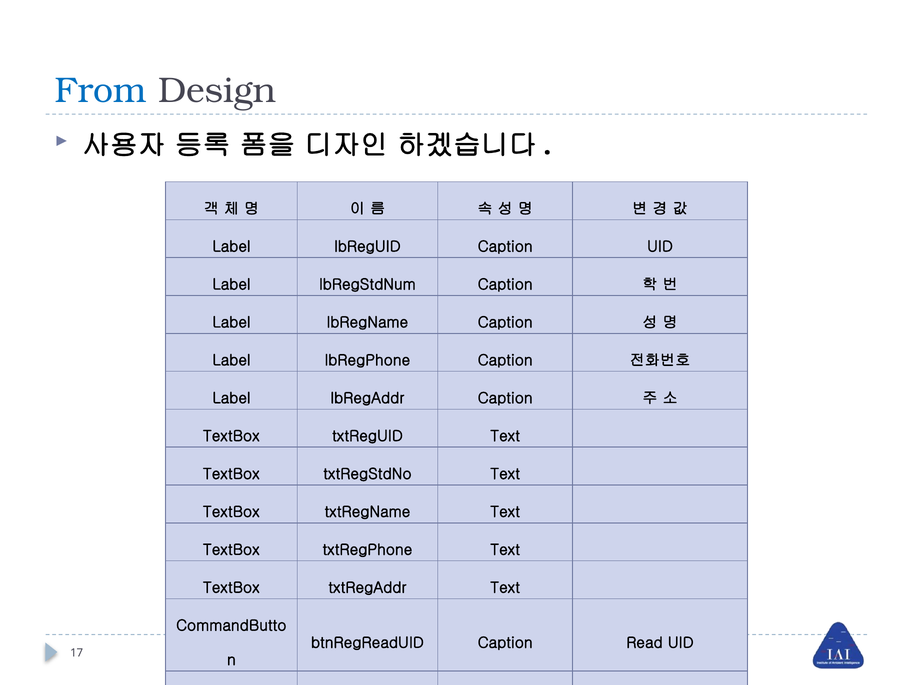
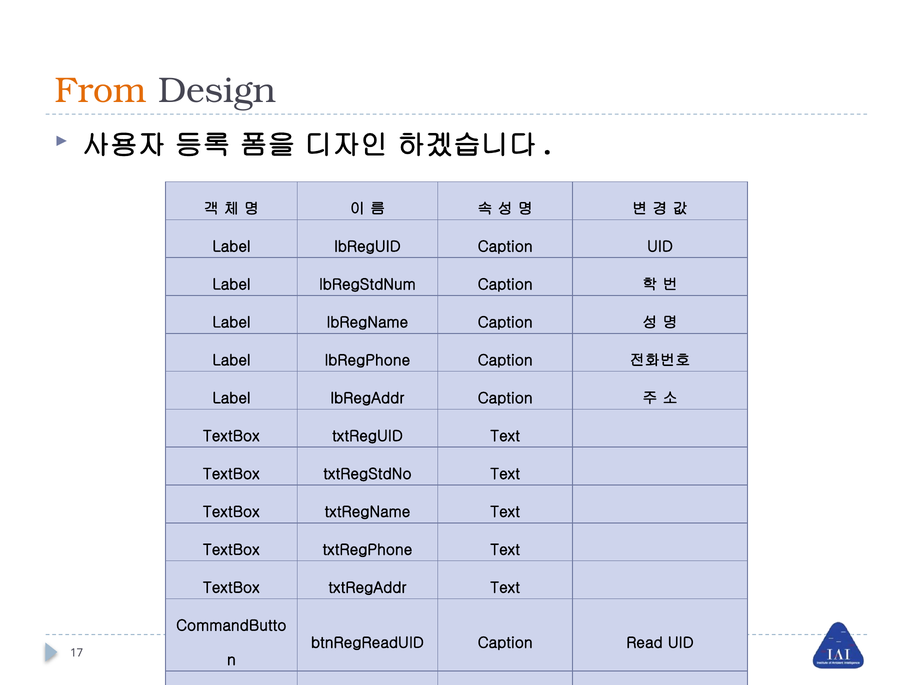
From colour: blue -> orange
